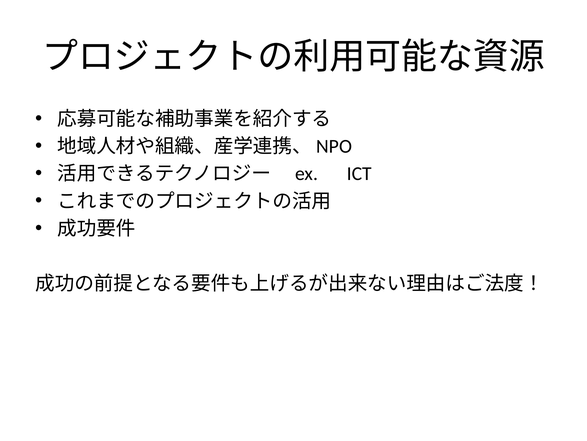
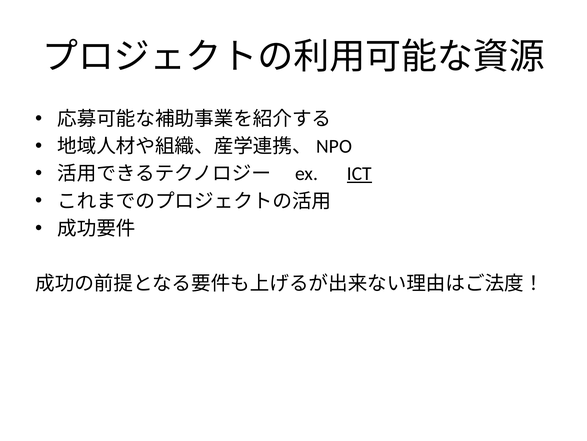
ICT underline: none -> present
